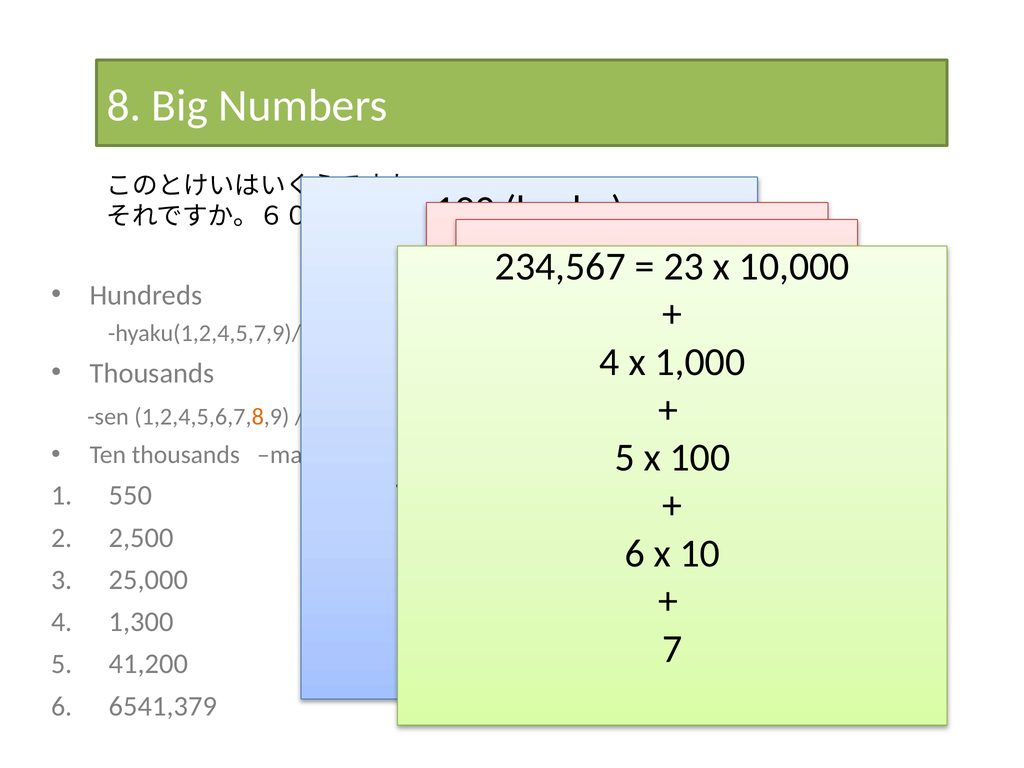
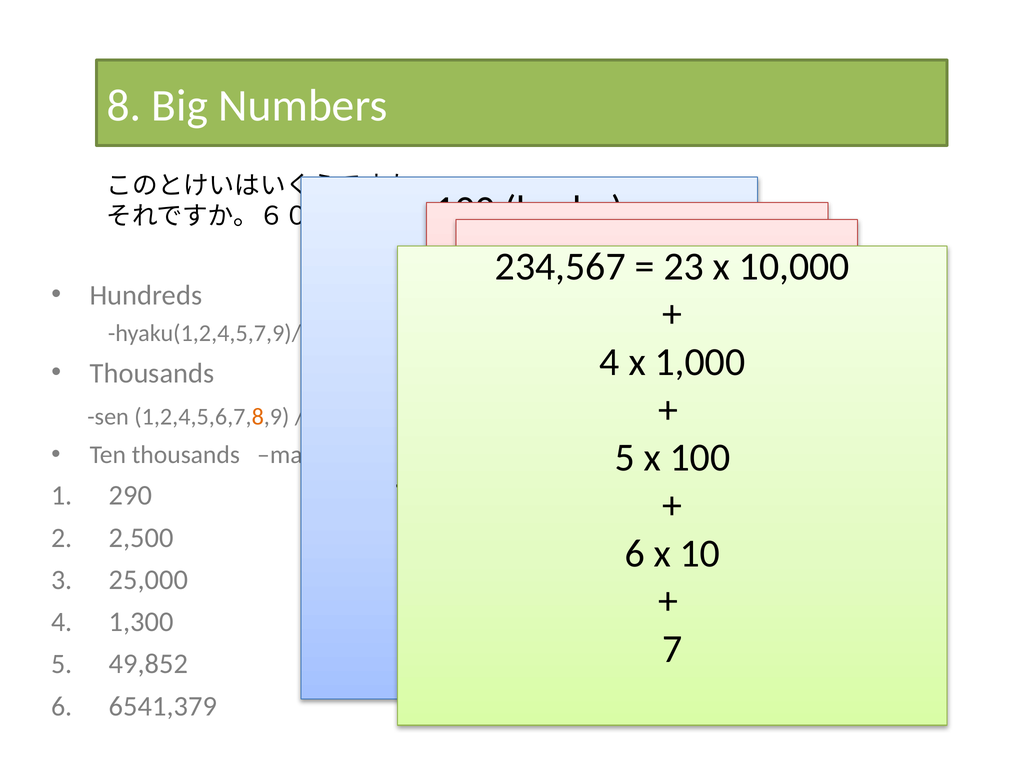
550: 550 -> 290
41,200: 41,200 -> 49,852
